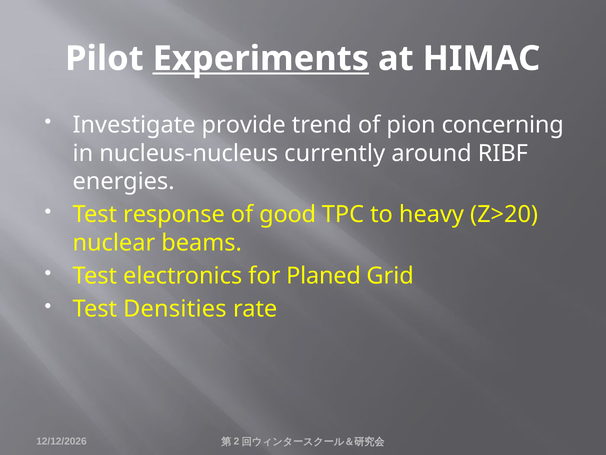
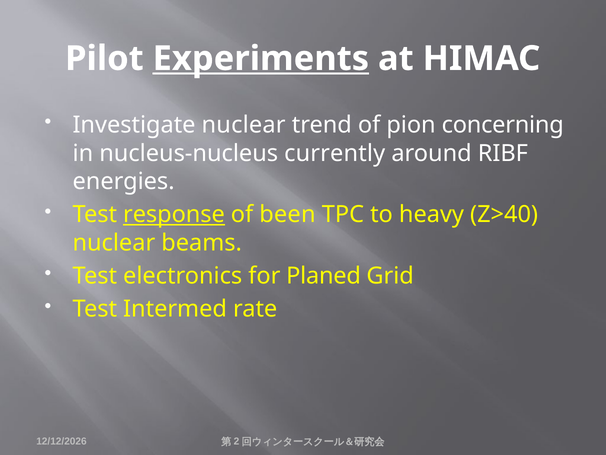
Investigate provide: provide -> nuclear
response underline: none -> present
good: good -> been
Z>20: Z>20 -> Z>40
Densities: Densities -> Intermed
